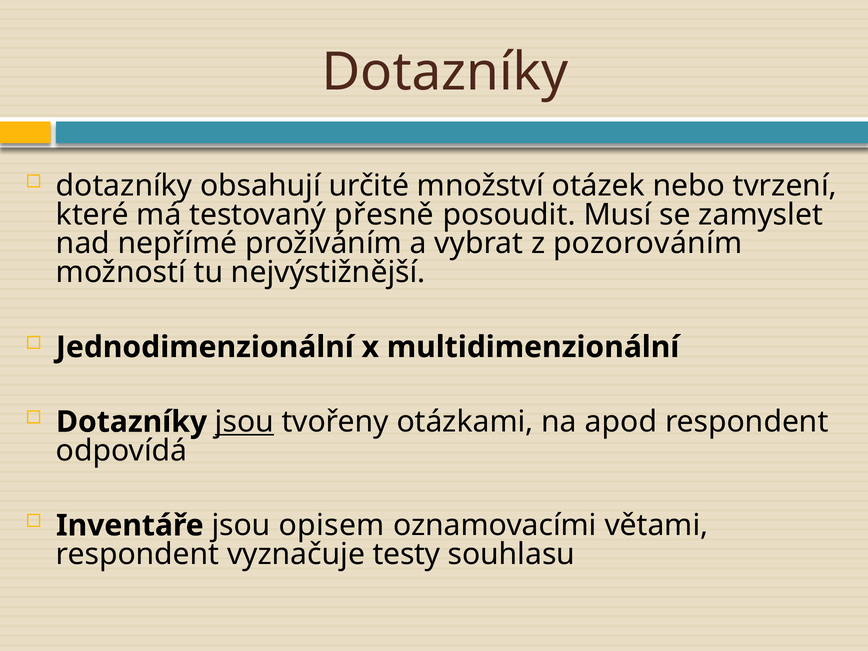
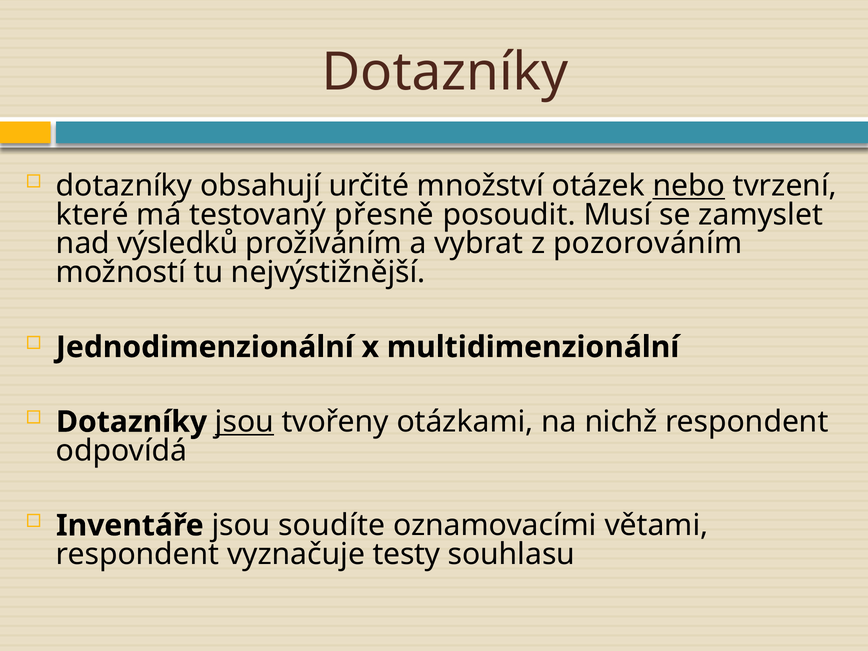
nebo underline: none -> present
nepřímé: nepřímé -> výsledků
apod: apod -> nichž
opisem: opisem -> soudíte
